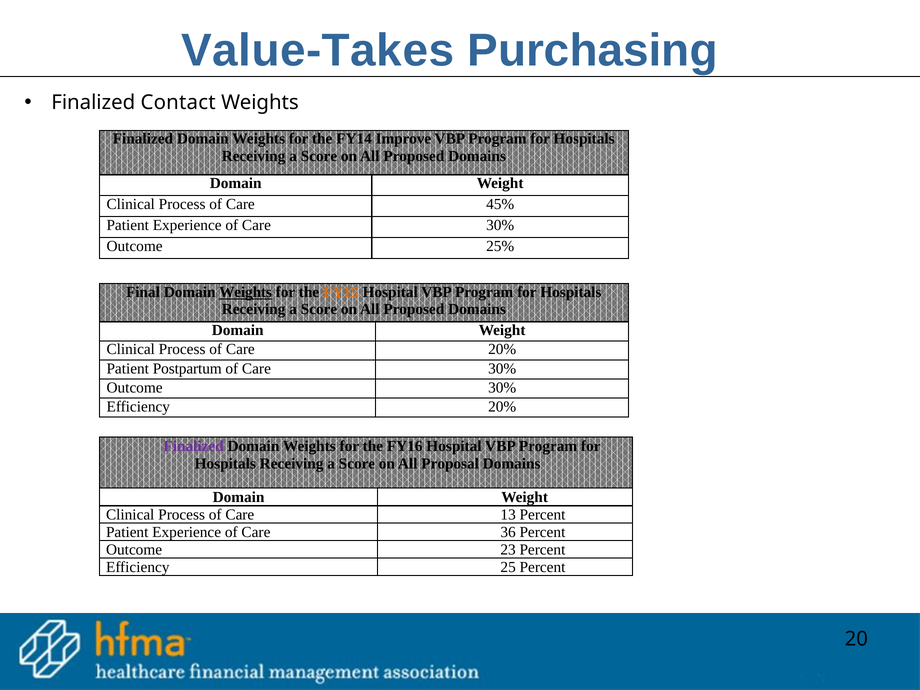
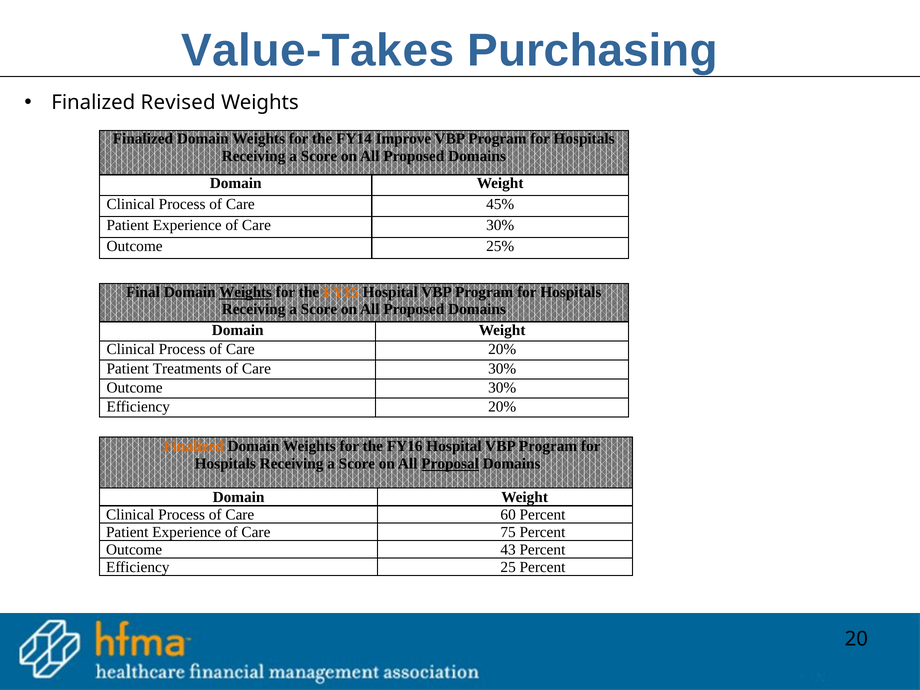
Contact: Contact -> Revised
Postpartum: Postpartum -> Treatments
Finalized at (194, 446) colour: purple -> orange
Proposal underline: none -> present
13: 13 -> 60
36: 36 -> 75
23: 23 -> 43
